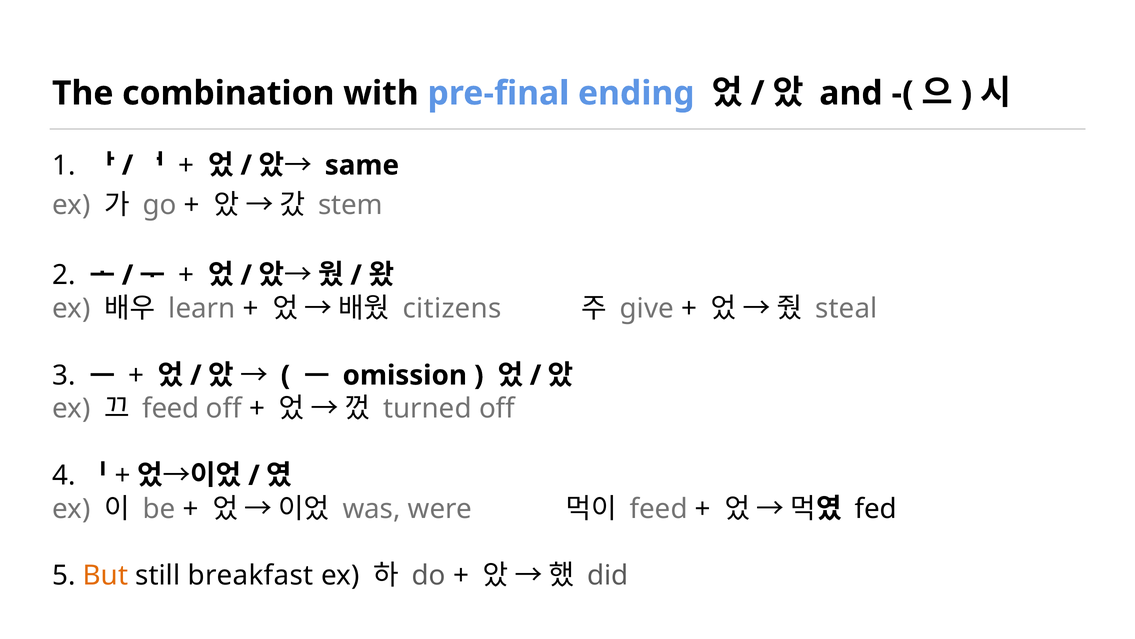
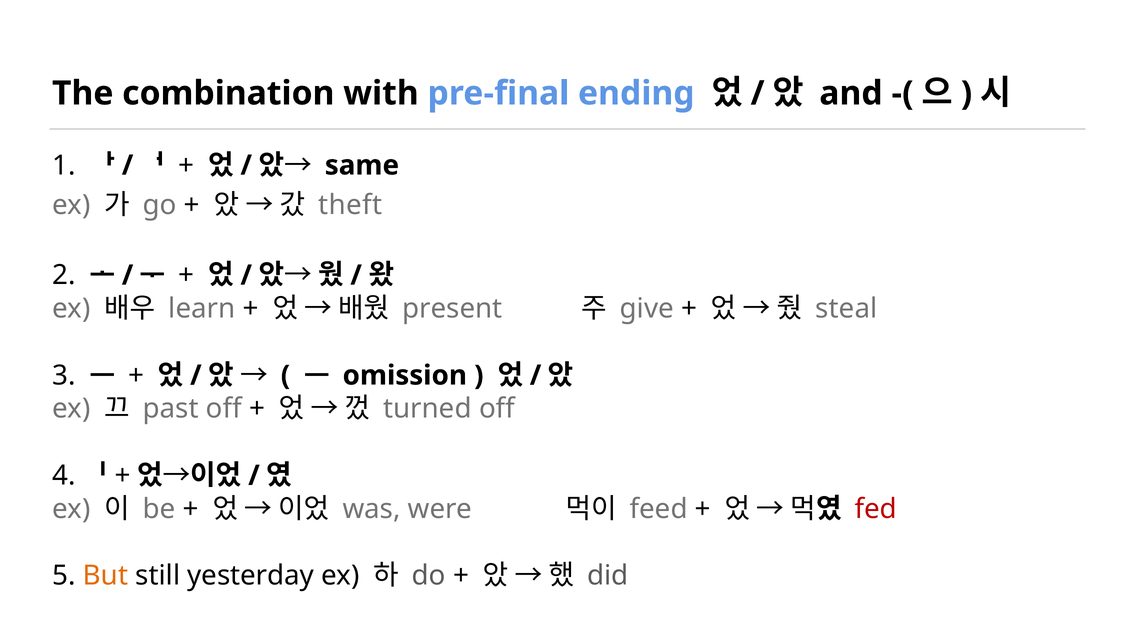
stem: stem -> theft
citizens: citizens -> present
feed at (171, 408): feed -> past
fed colour: black -> red
breakfast: breakfast -> yesterday
